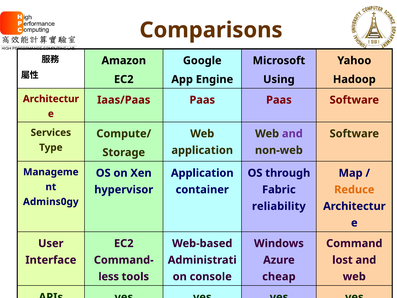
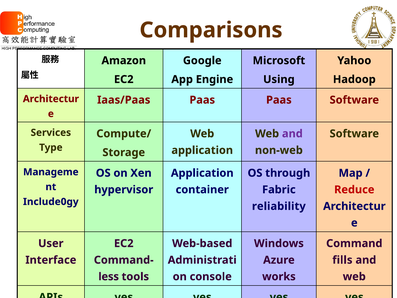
Reduce colour: orange -> red
Admins0gy: Admins0gy -> Include0gy
lost: lost -> fills
cheap: cheap -> works
